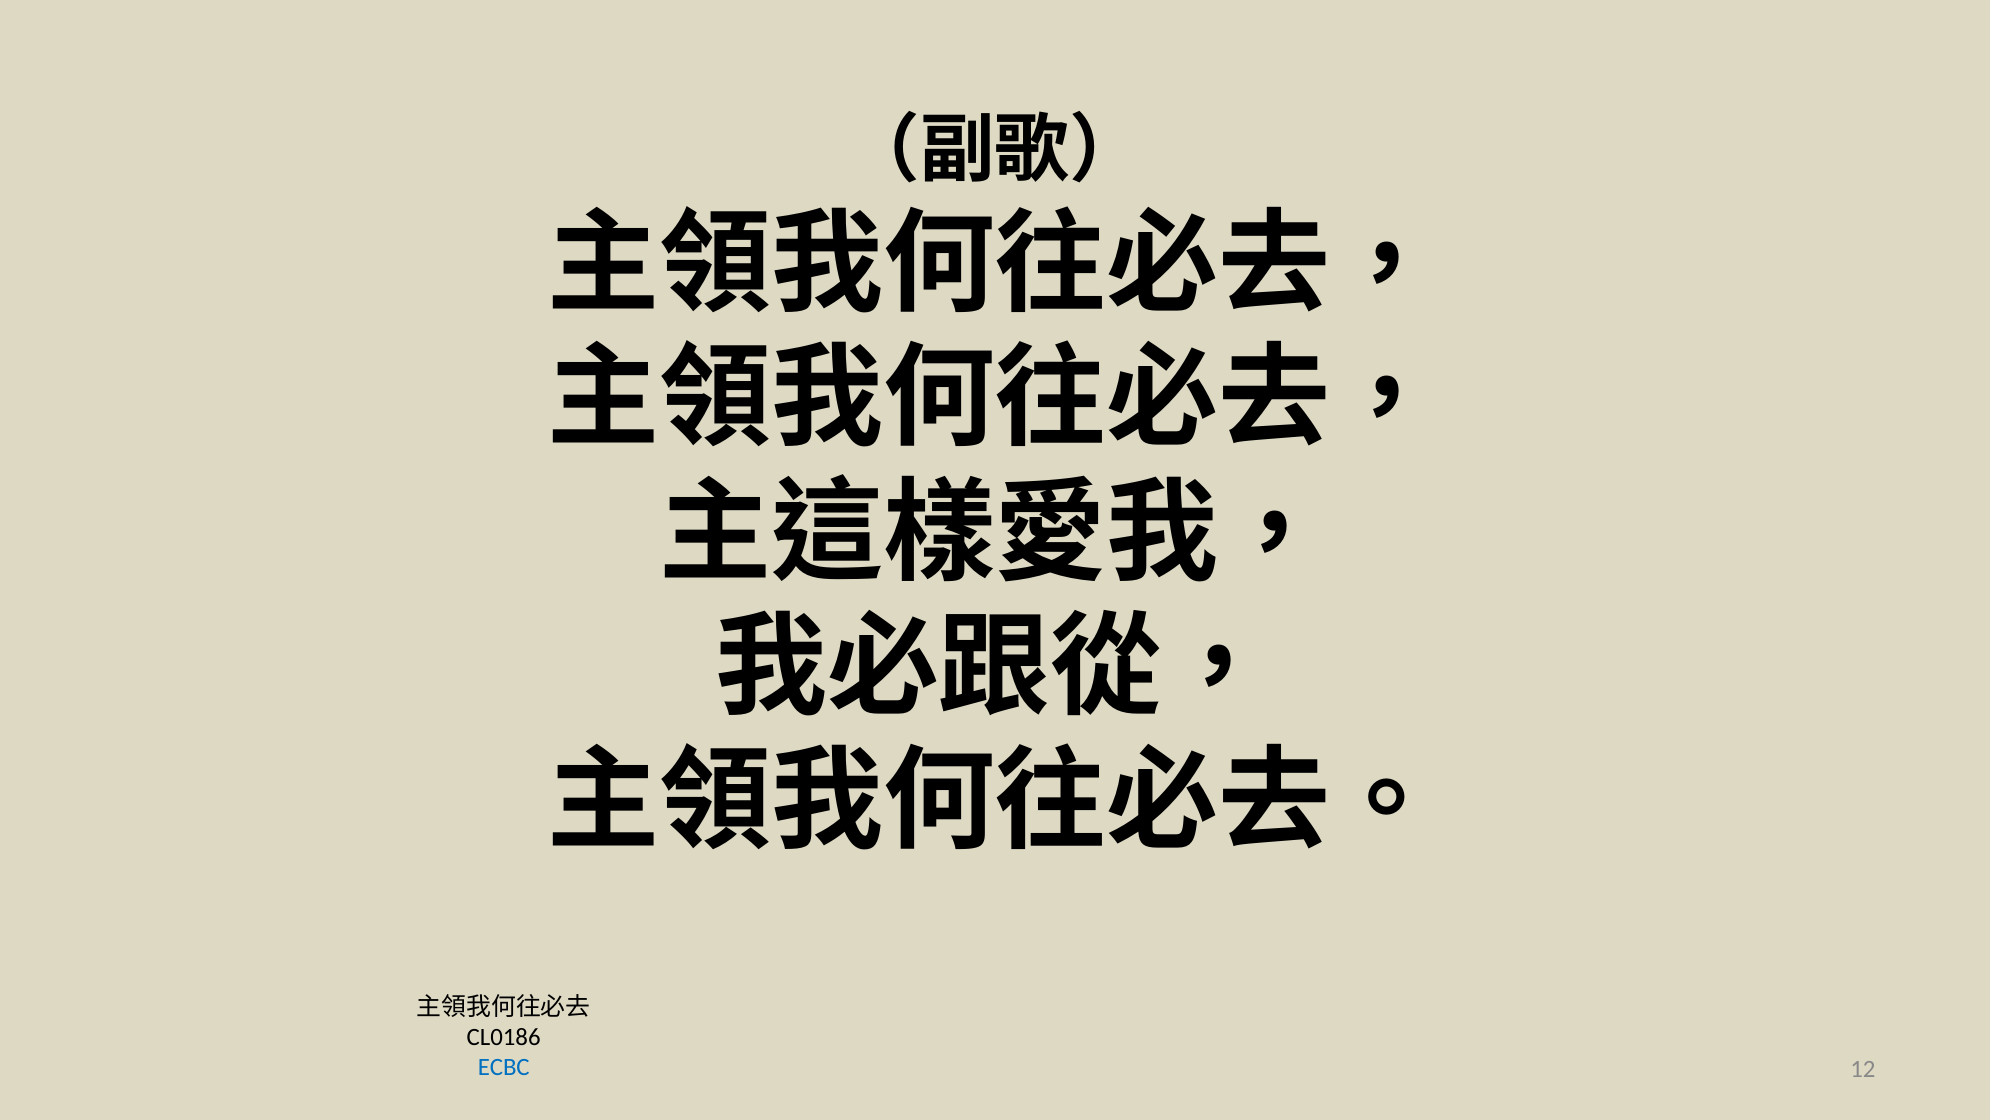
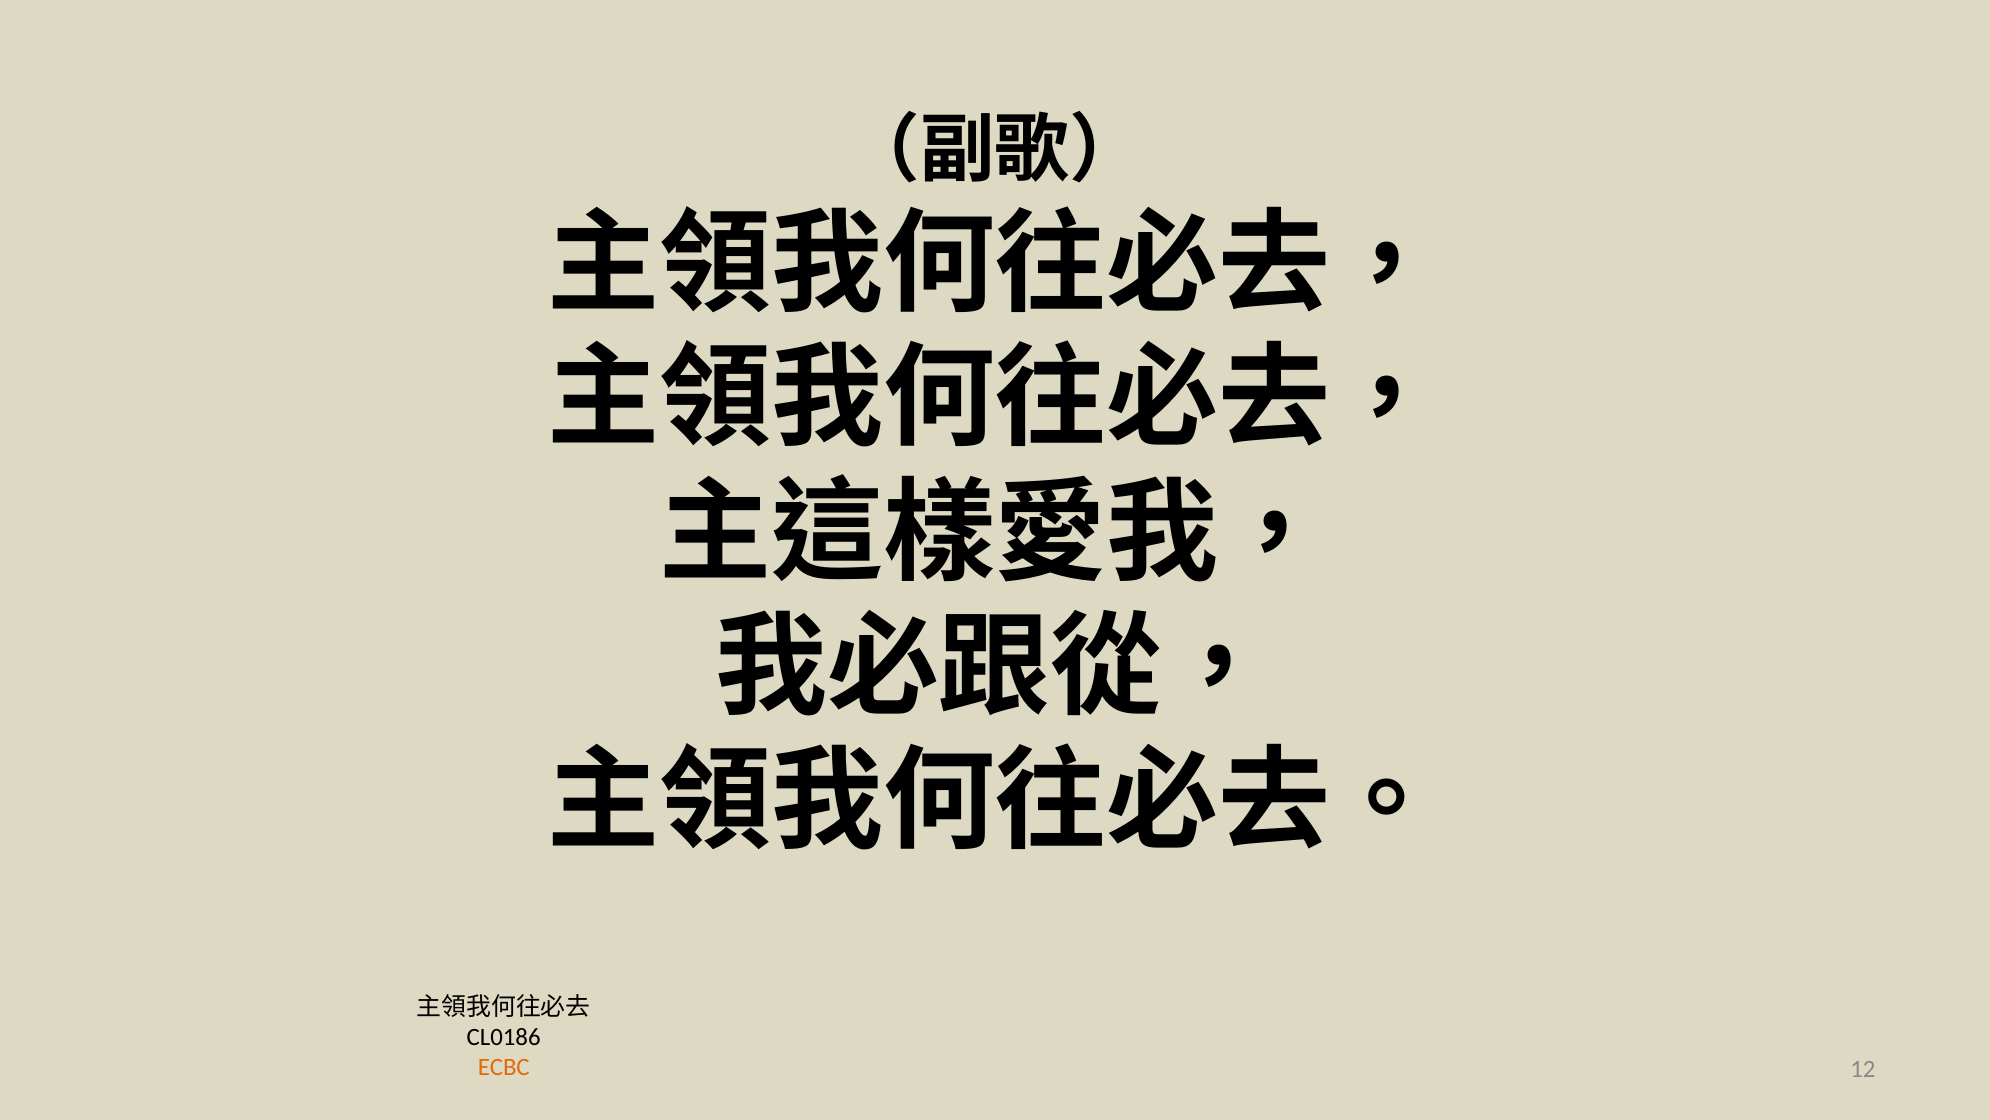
ECBC colour: blue -> orange
